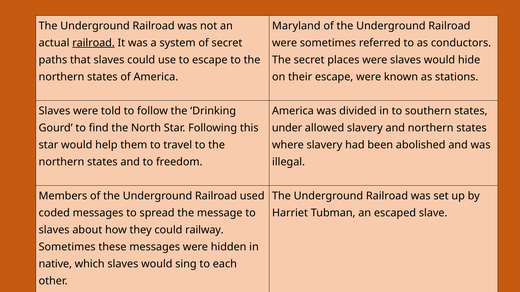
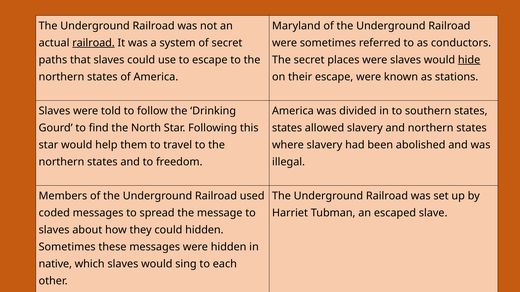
hide underline: none -> present
under at (287, 128): under -> states
could railway: railway -> hidden
